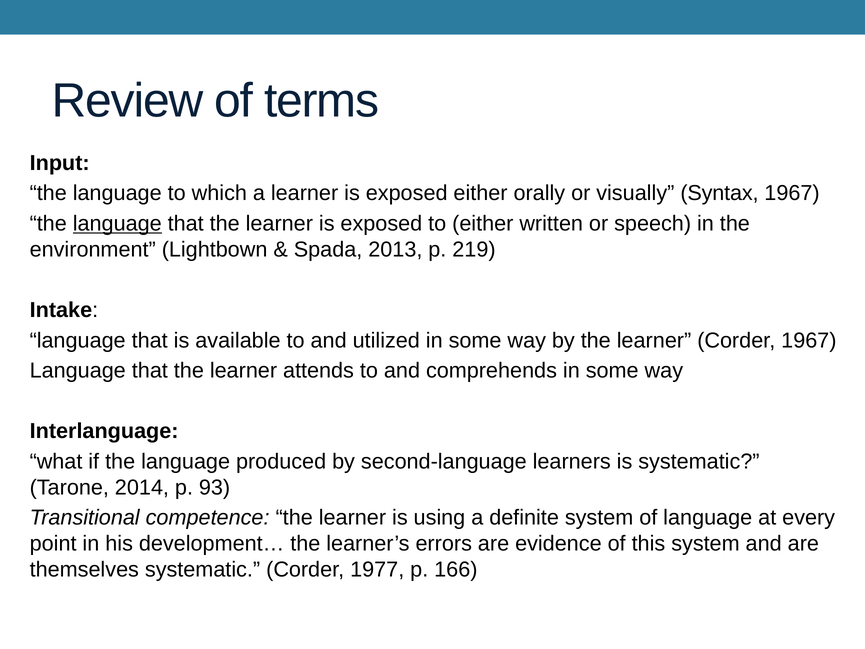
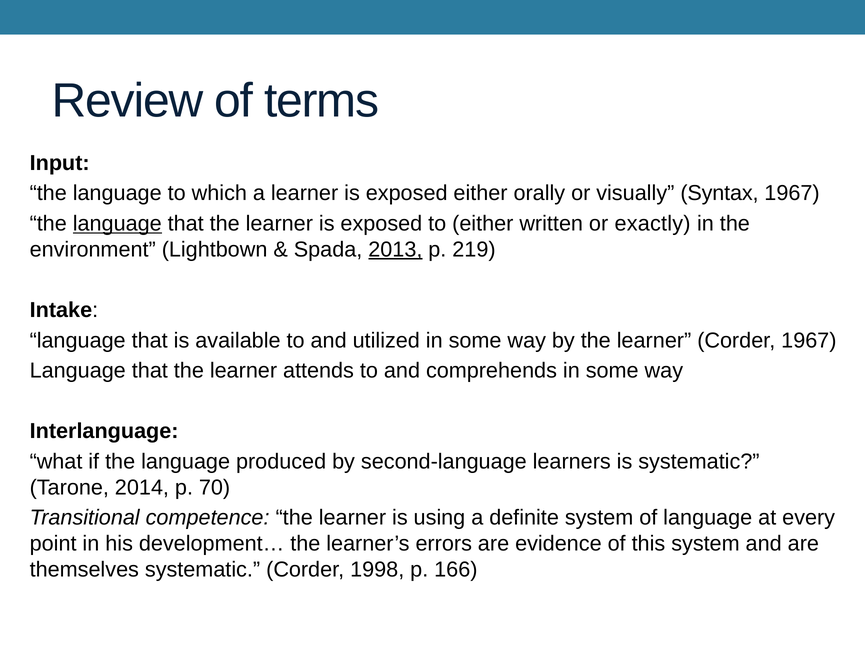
speech: speech -> exactly
2013 underline: none -> present
93: 93 -> 70
1977: 1977 -> 1998
